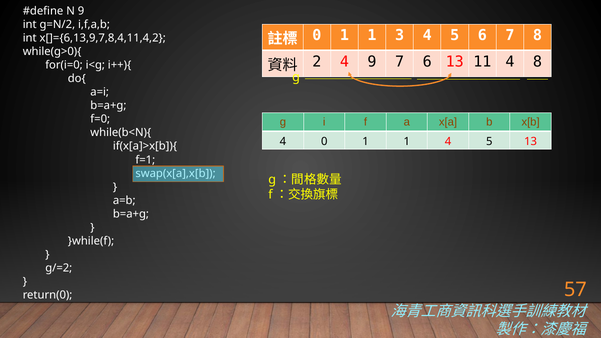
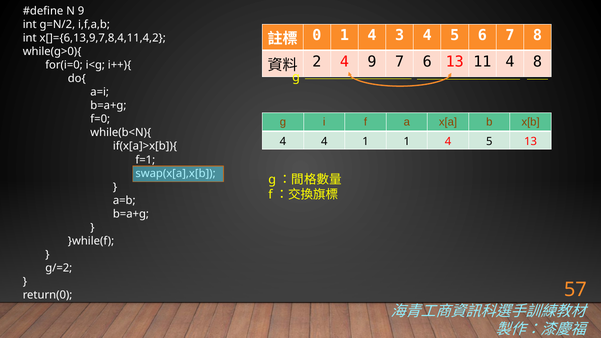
1 at (372, 35): 1 -> 4
4 0: 0 -> 4
